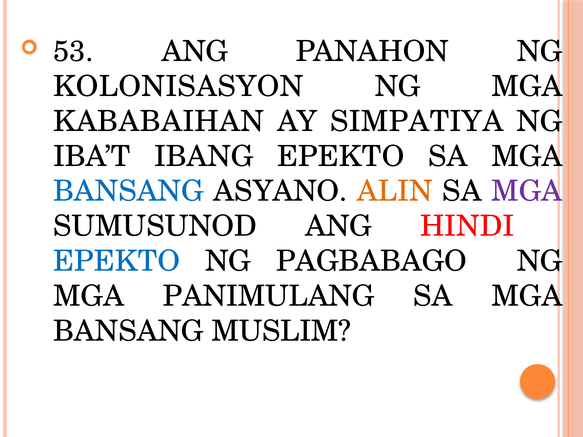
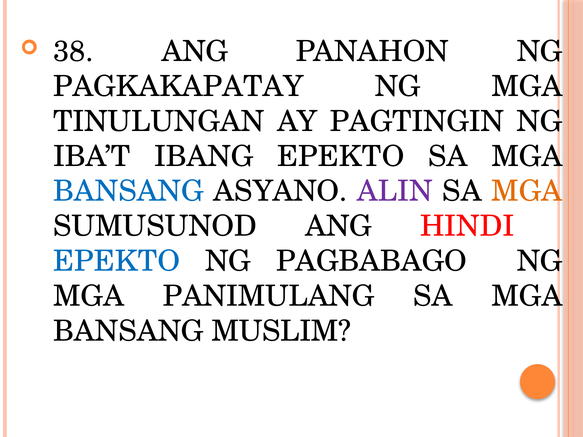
53: 53 -> 38
KOLONISASYON: KOLONISASYON -> PAGKAKAPATAY
KABABAIHAN: KABABAIHAN -> TINULUNGAN
SIMPATIYA: SIMPATIYA -> PAGTINGIN
ALIN colour: orange -> purple
MGA at (527, 191) colour: purple -> orange
